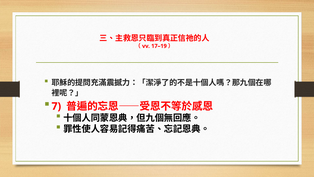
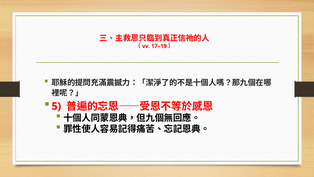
7: 7 -> 5
